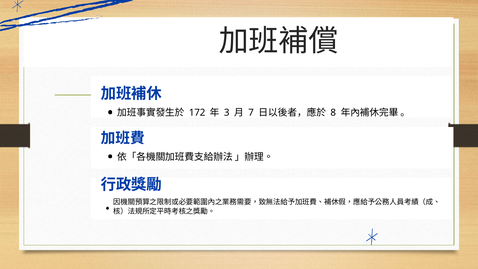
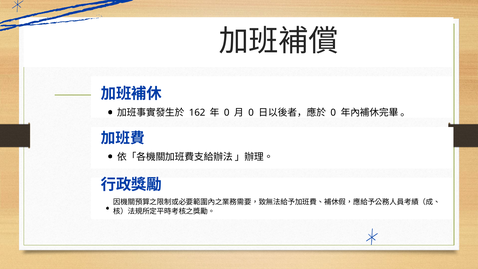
172: 172 -> 162
3 at (227, 113): 3 -> 0
7 at (251, 113): 7 -> 0
8 at (333, 113): 8 -> 0
